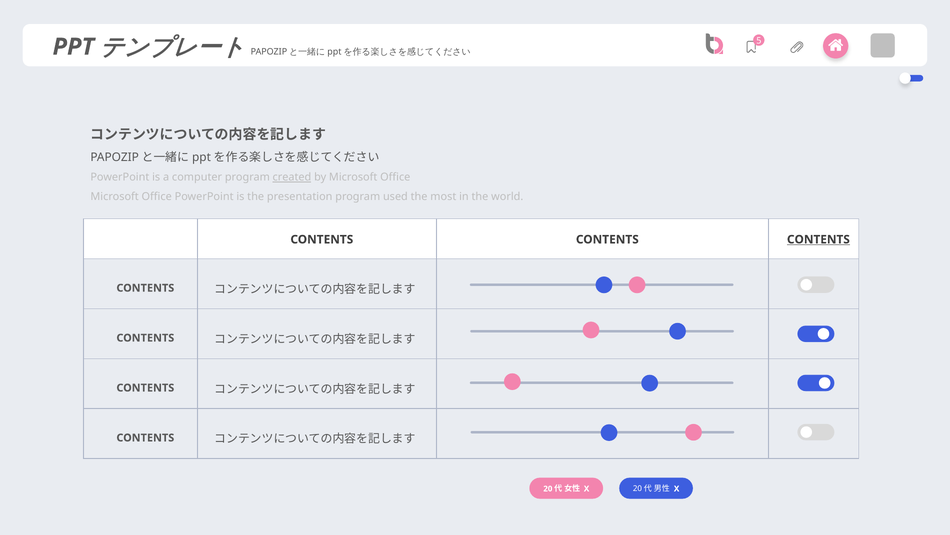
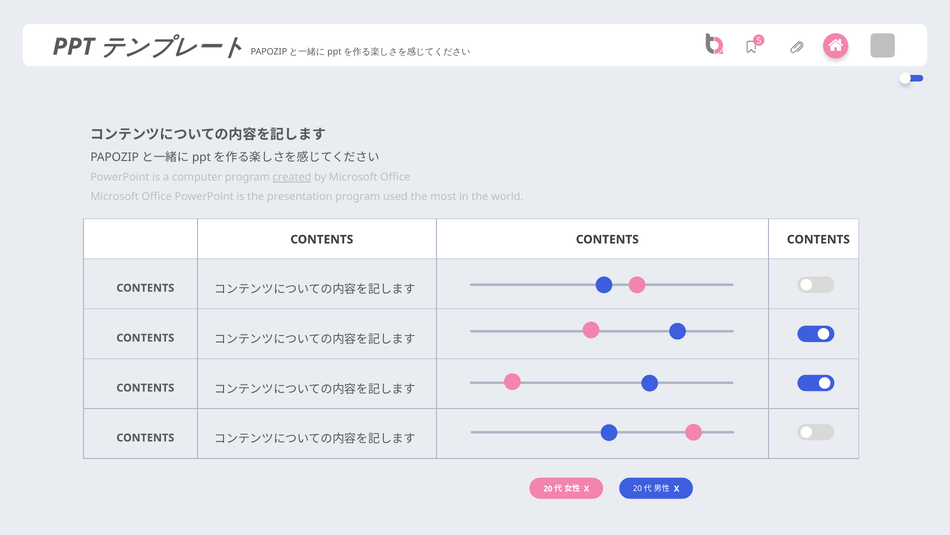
CONTENTS at (818, 239) underline: present -> none
